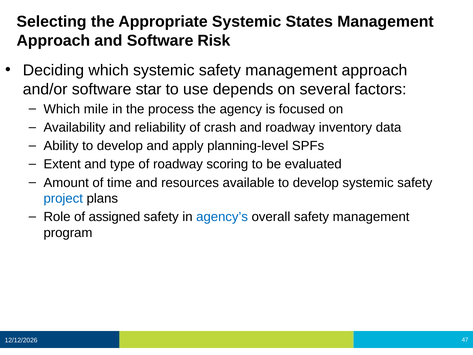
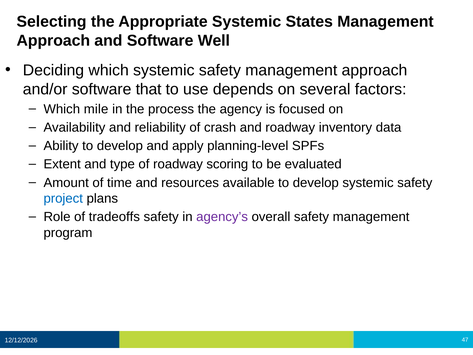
Risk: Risk -> Well
star: star -> that
assigned: assigned -> tradeoffs
agency’s colour: blue -> purple
